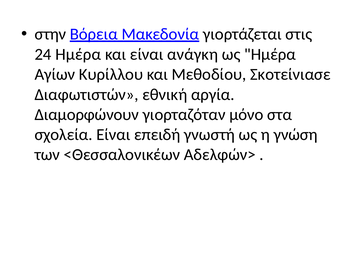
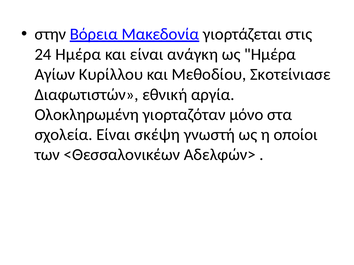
Διαμορφώνουν: Διαμορφώνουν -> Ολοκληρωμένη
επειδή: επειδή -> σκέψη
γνώση: γνώση -> οποίοι
